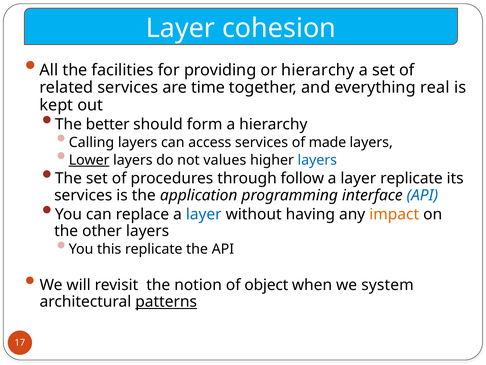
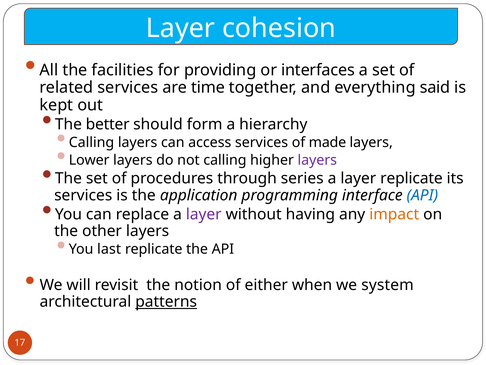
or hierarchy: hierarchy -> interfaces
real: real -> said
Lower underline: present -> none
not values: values -> calling
layers at (317, 160) colour: blue -> purple
follow: follow -> series
layer at (204, 214) colour: blue -> purple
this: this -> last
object: object -> either
